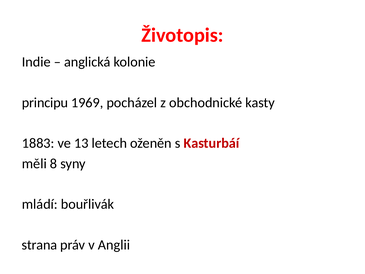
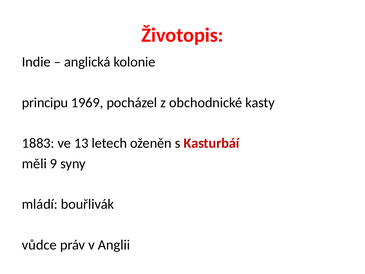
8: 8 -> 9
strana: strana -> vůdce
